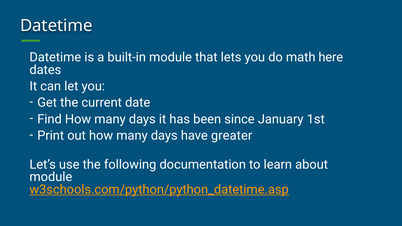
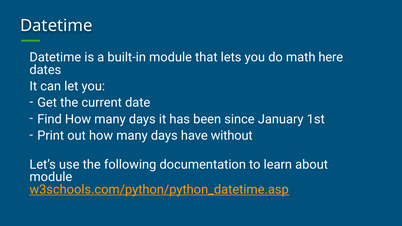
greater: greater -> without
